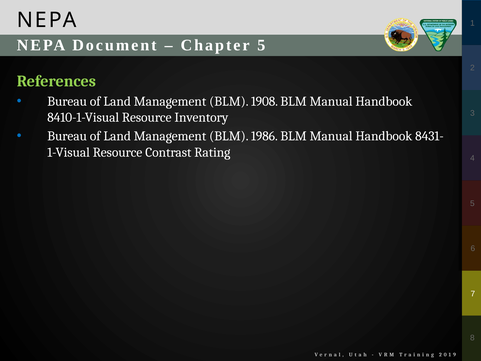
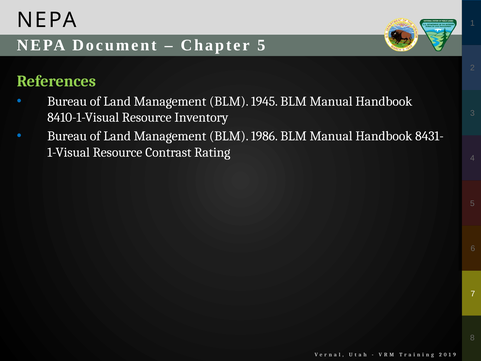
1908: 1908 -> 1945
